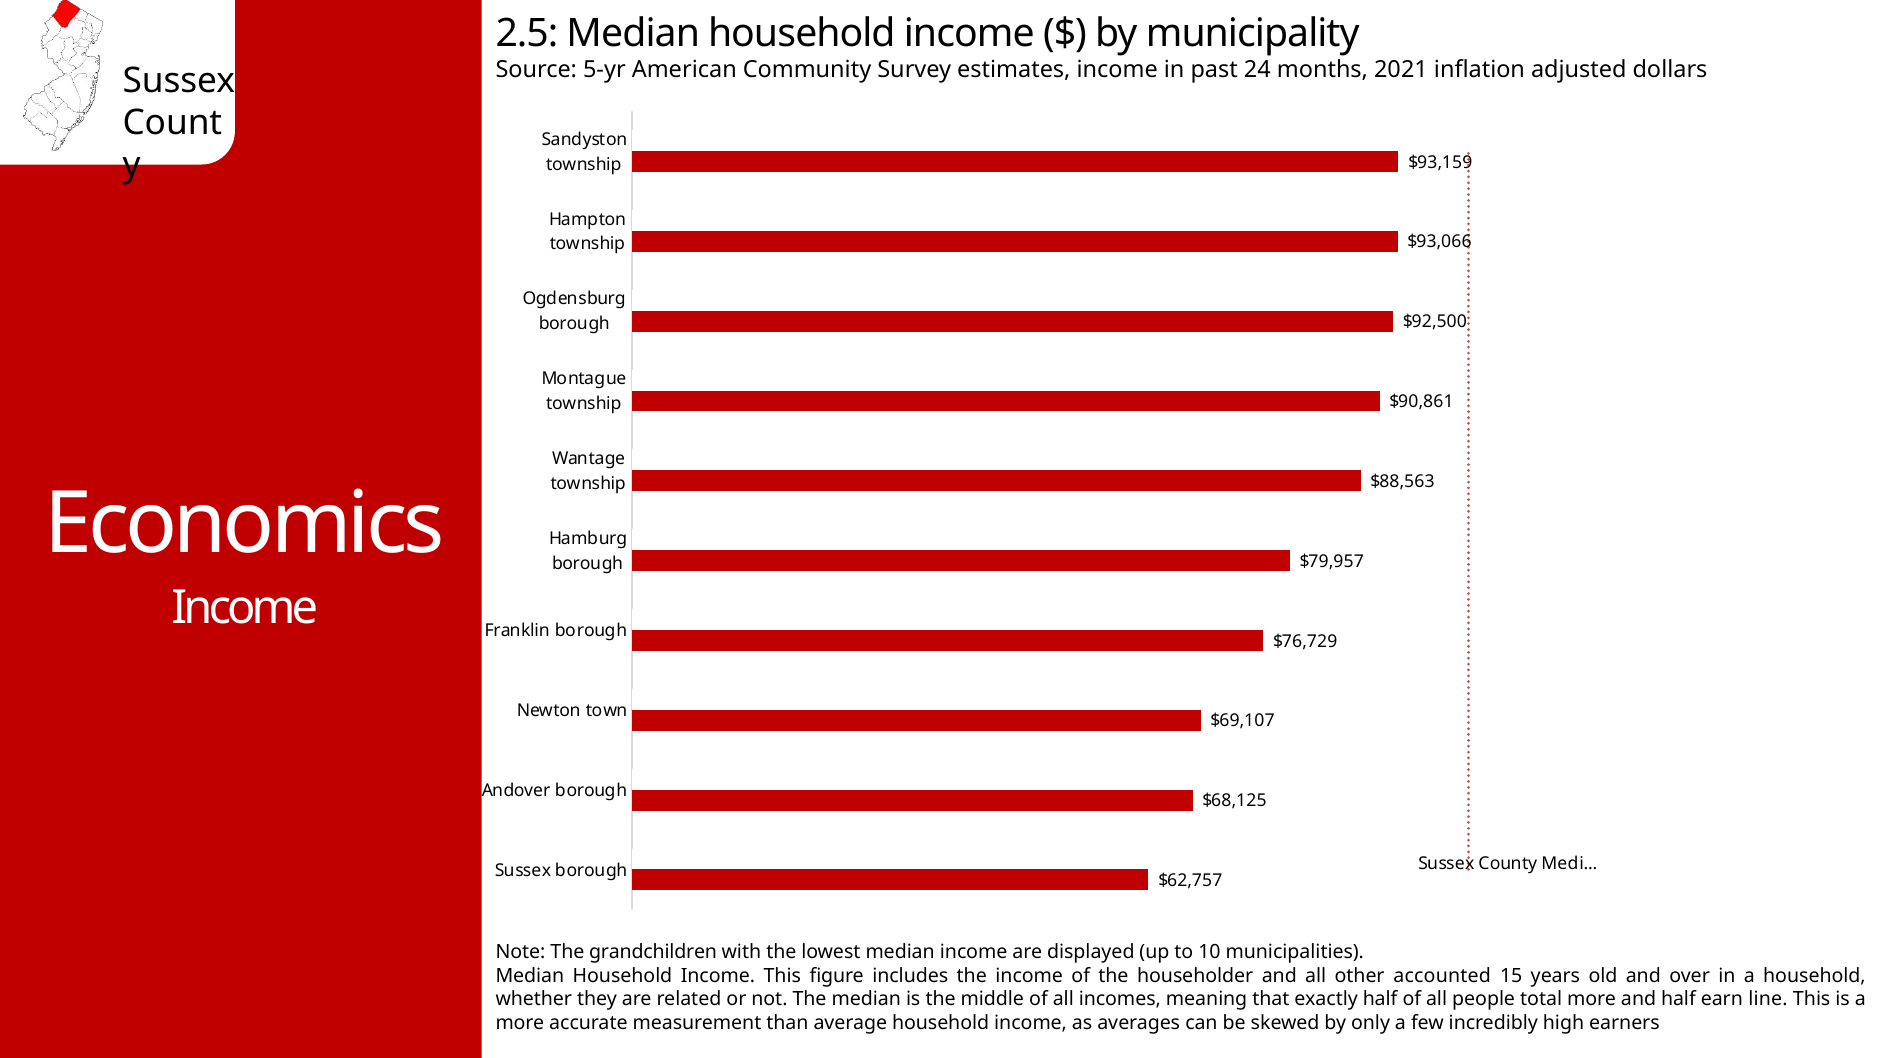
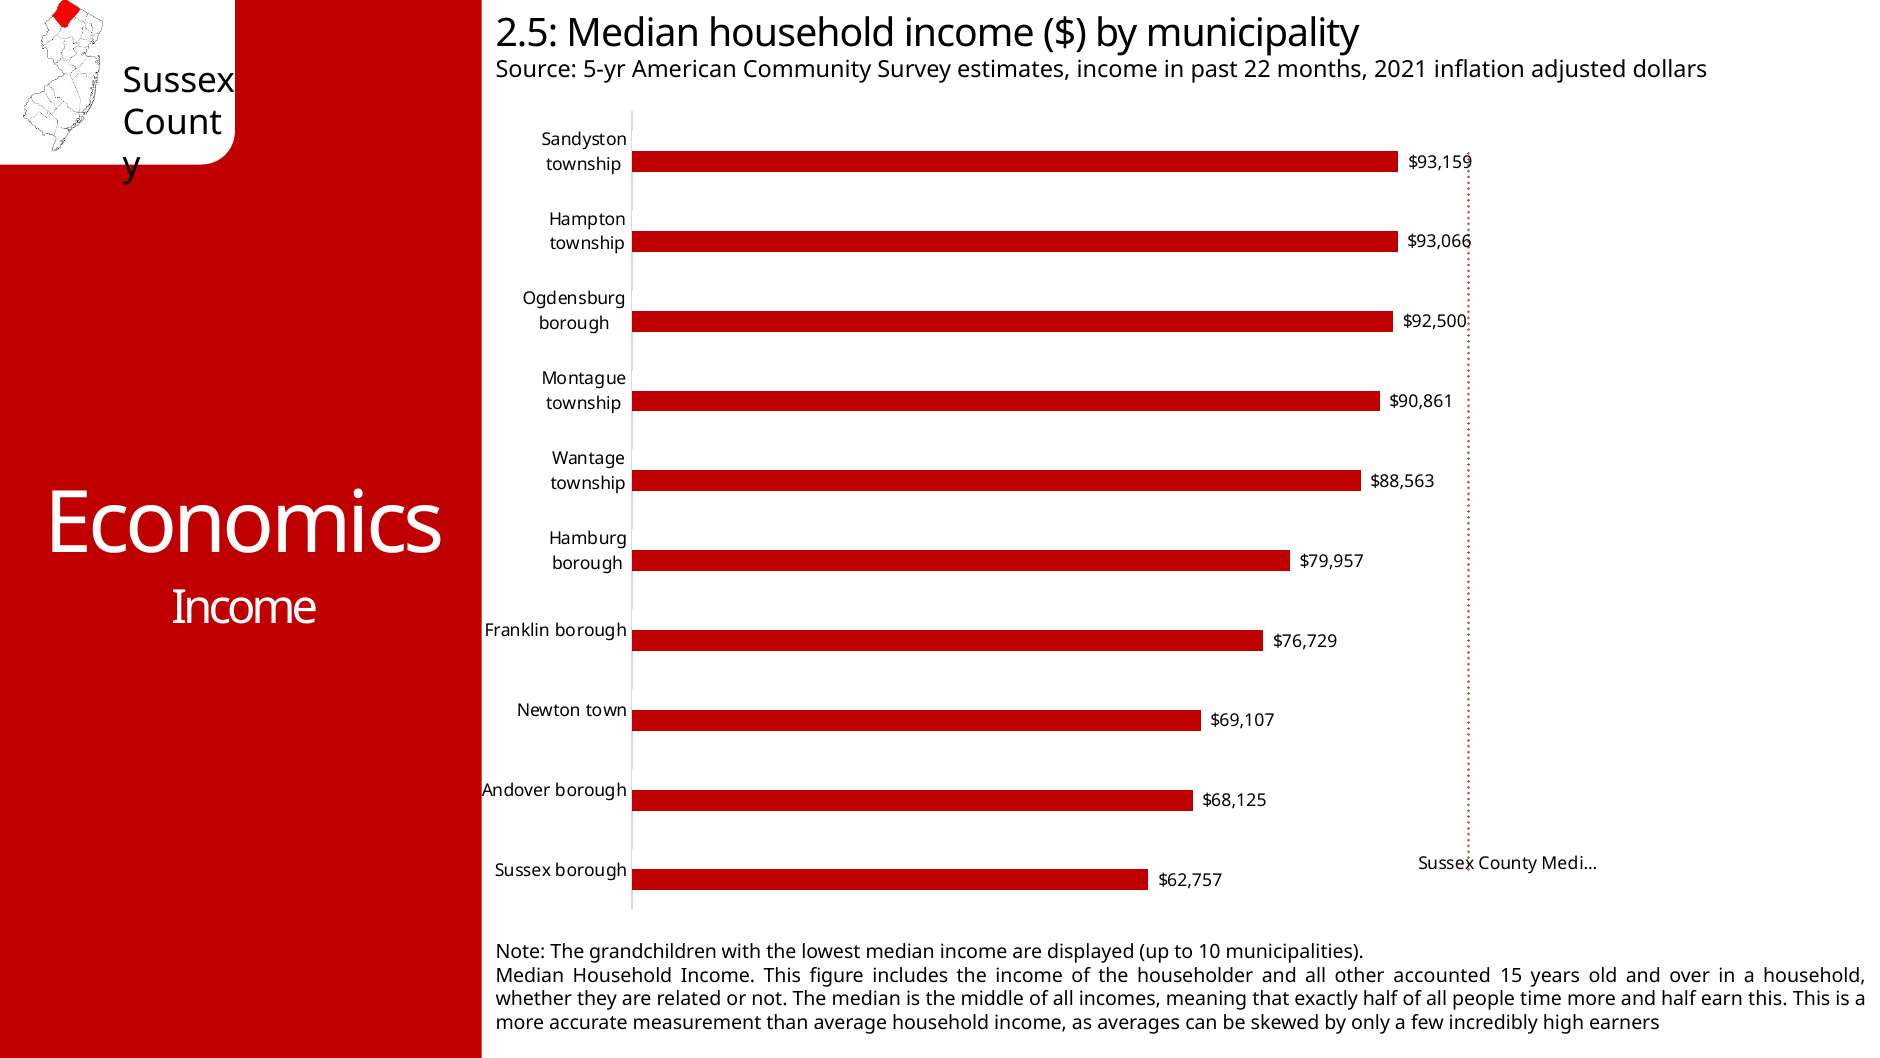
24: 24 -> 22
total: total -> time
earn line: line -> this
